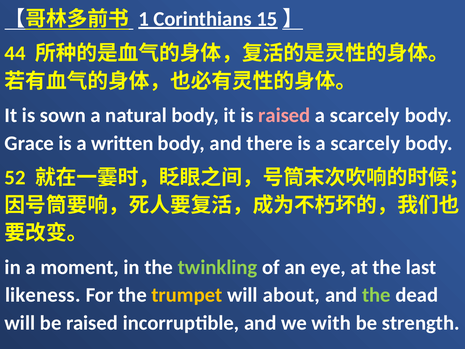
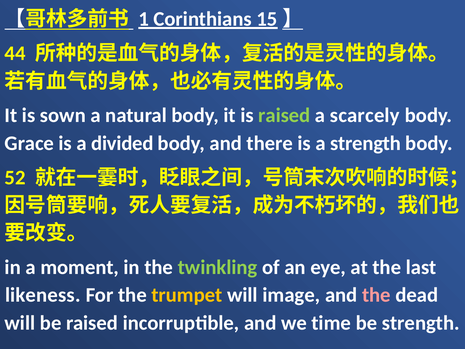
raised at (284, 115) colour: pink -> light green
written: written -> divided
is a scarcely: scarcely -> strength
about: about -> image
the at (376, 295) colour: light green -> pink
with: with -> time
